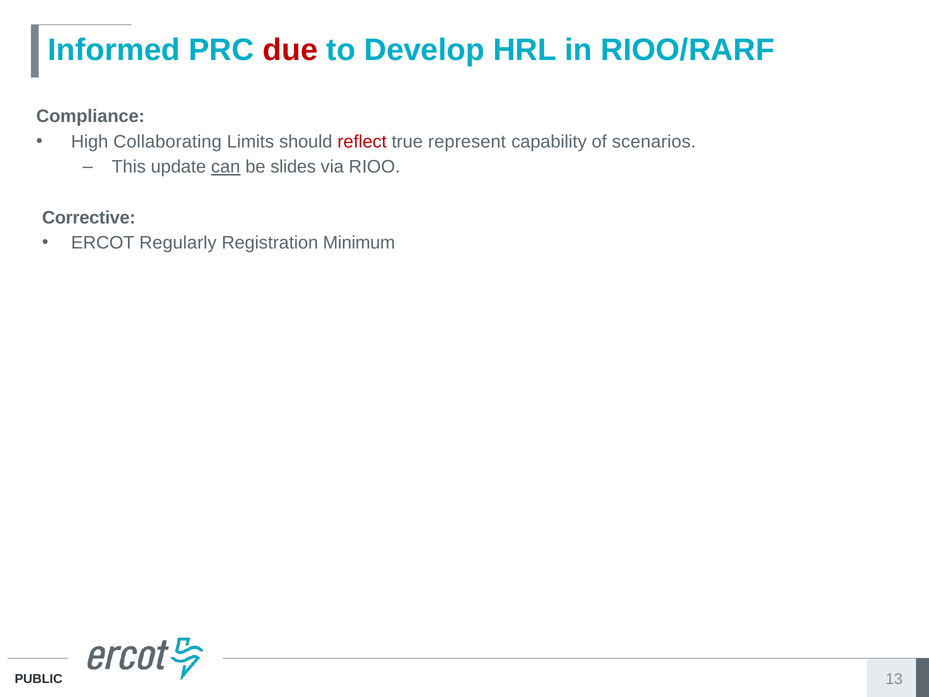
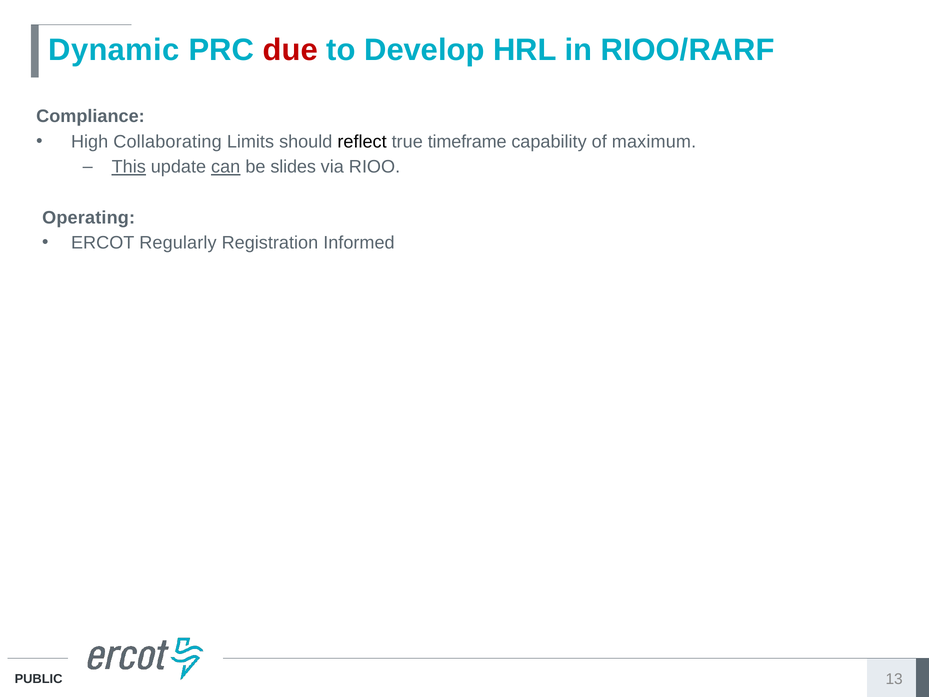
Informed: Informed -> Dynamic
reflect colour: red -> black
represent: represent -> timeframe
scenarios: scenarios -> maximum
This underline: none -> present
Corrective: Corrective -> Operating
Minimum: Minimum -> Informed
